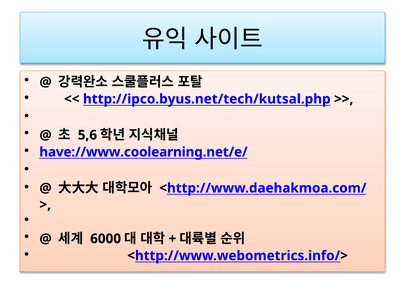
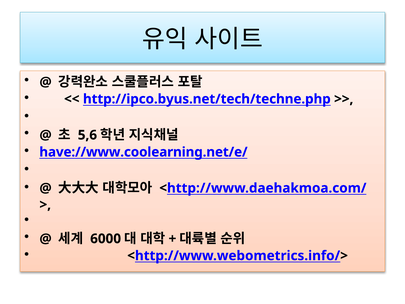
http://ipco.byus.net/tech/kutsal.php: http://ipco.byus.net/tech/kutsal.php -> http://ipco.byus.net/tech/techne.php
